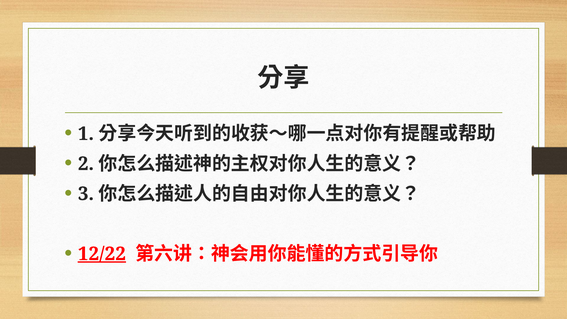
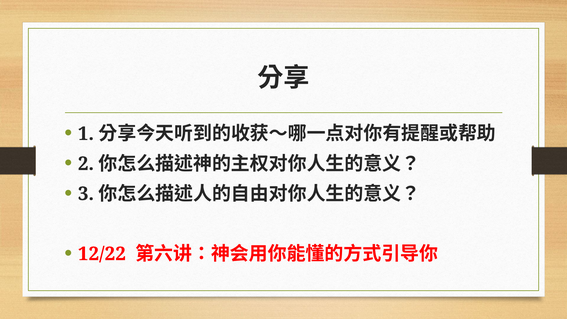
12/22 underline: present -> none
